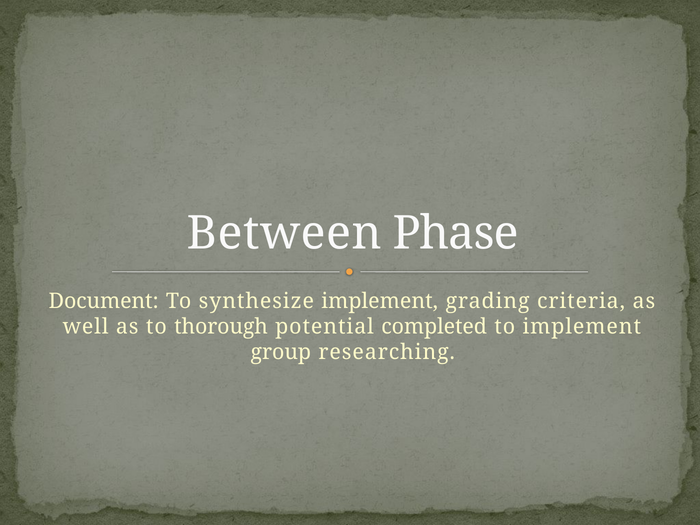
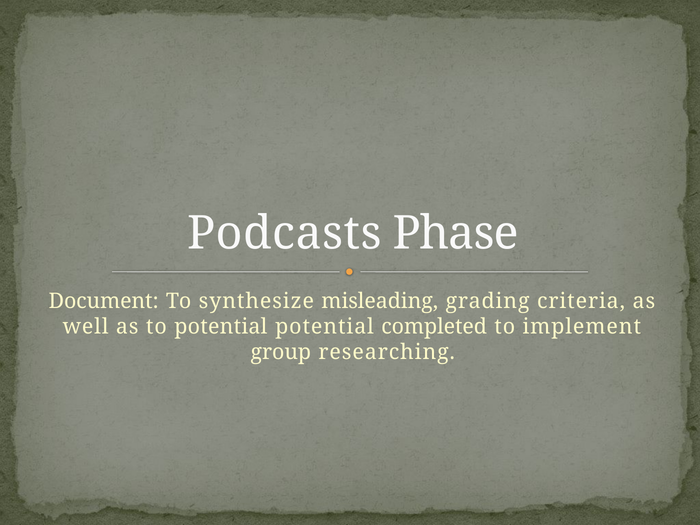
Between: Between -> Podcasts
synthesize implement: implement -> misleading
to thorough: thorough -> potential
